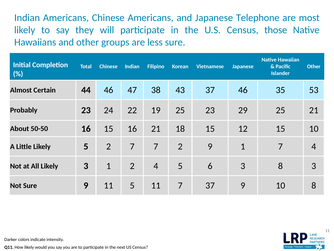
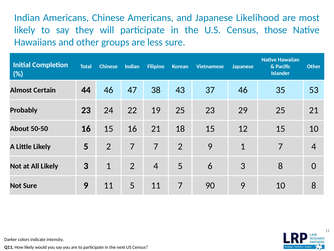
Telephone: Telephone -> Likelihood
8 3: 3 -> 0
7 37: 37 -> 90
